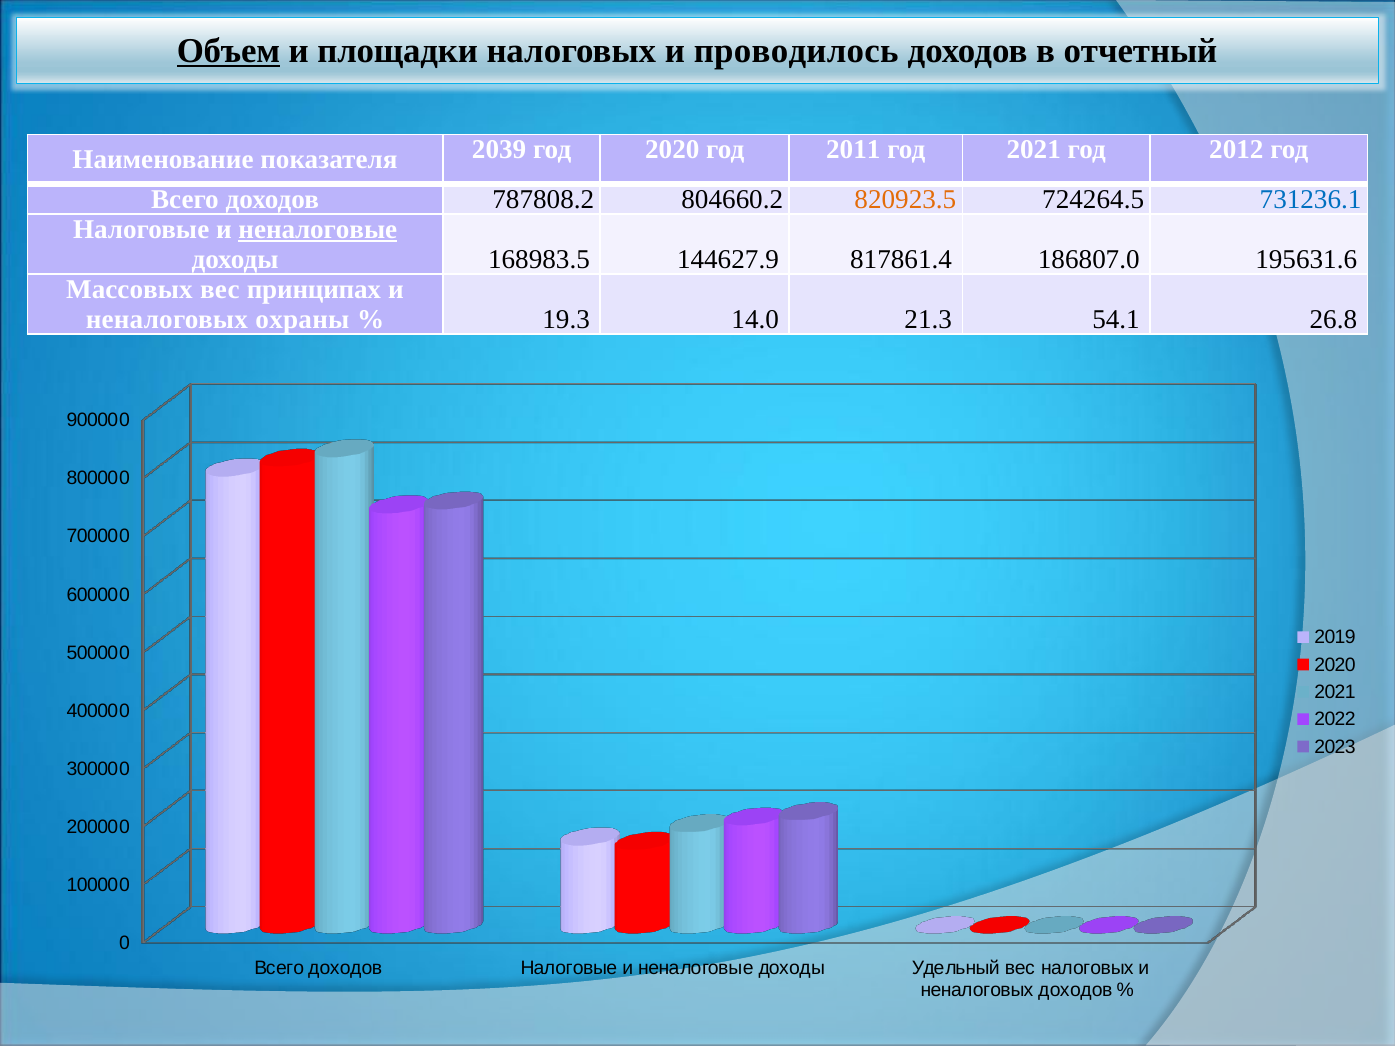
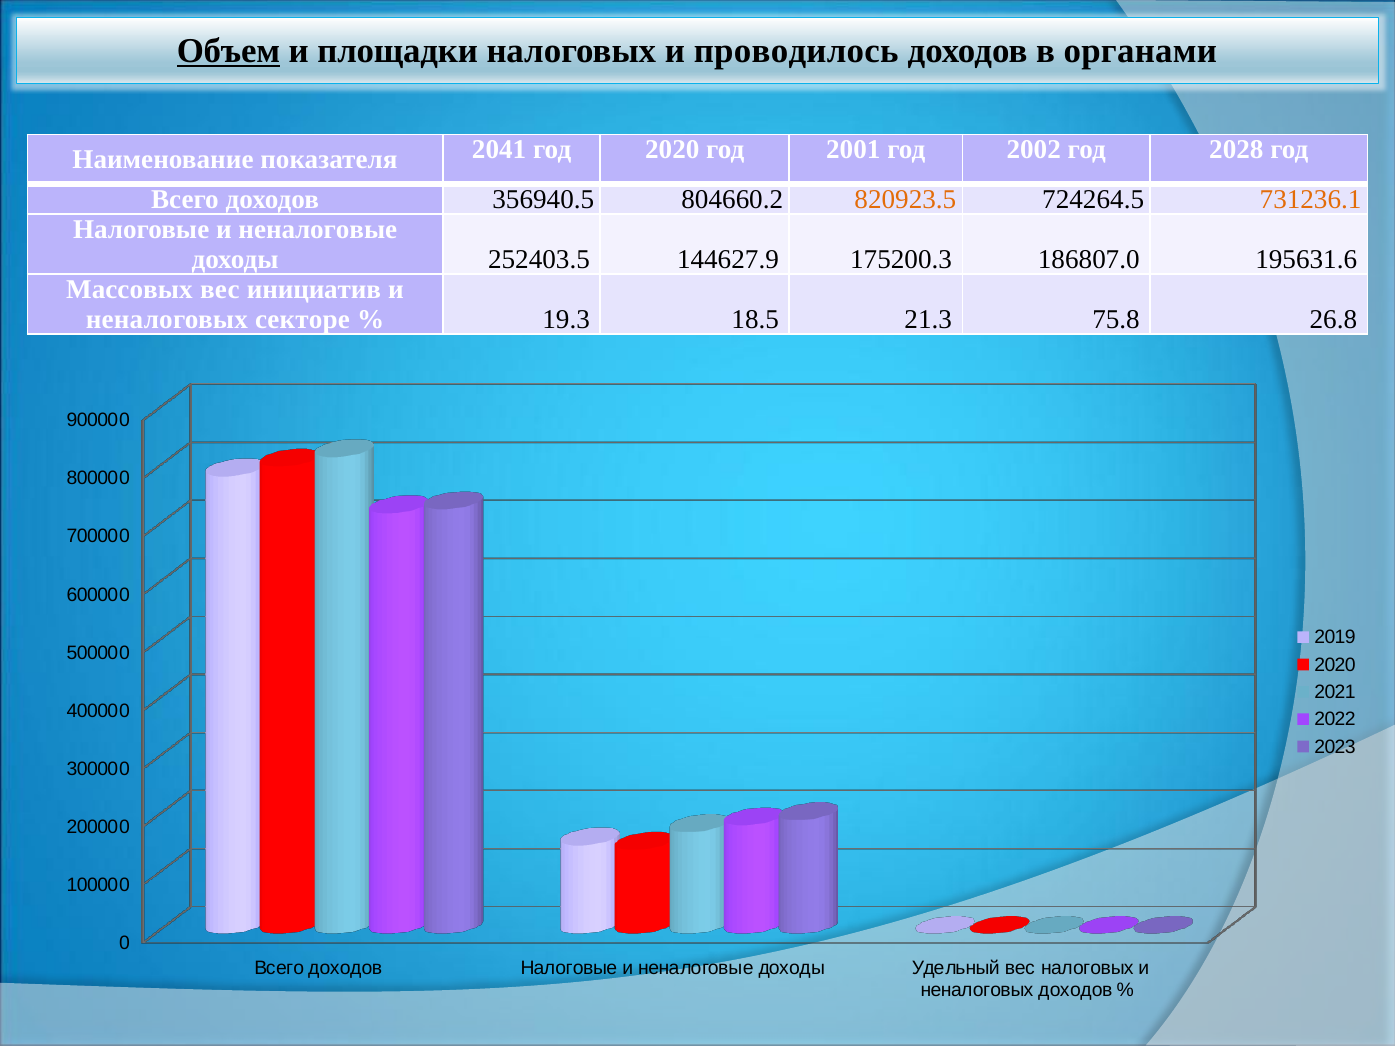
отчетный: отчетный -> органами
2039: 2039 -> 2041
2011: 2011 -> 2001
год 2021: 2021 -> 2002
2012: 2012 -> 2028
787808.2: 787808.2 -> 356940.5
731236.1 colour: blue -> orange
неналоговые at (318, 229) underline: present -> none
168983.5: 168983.5 -> 252403.5
817861.4: 817861.4 -> 175200.3
принципах: принципах -> инициатив
охраны: охраны -> секторе
14.0: 14.0 -> 18.5
54.1: 54.1 -> 75.8
